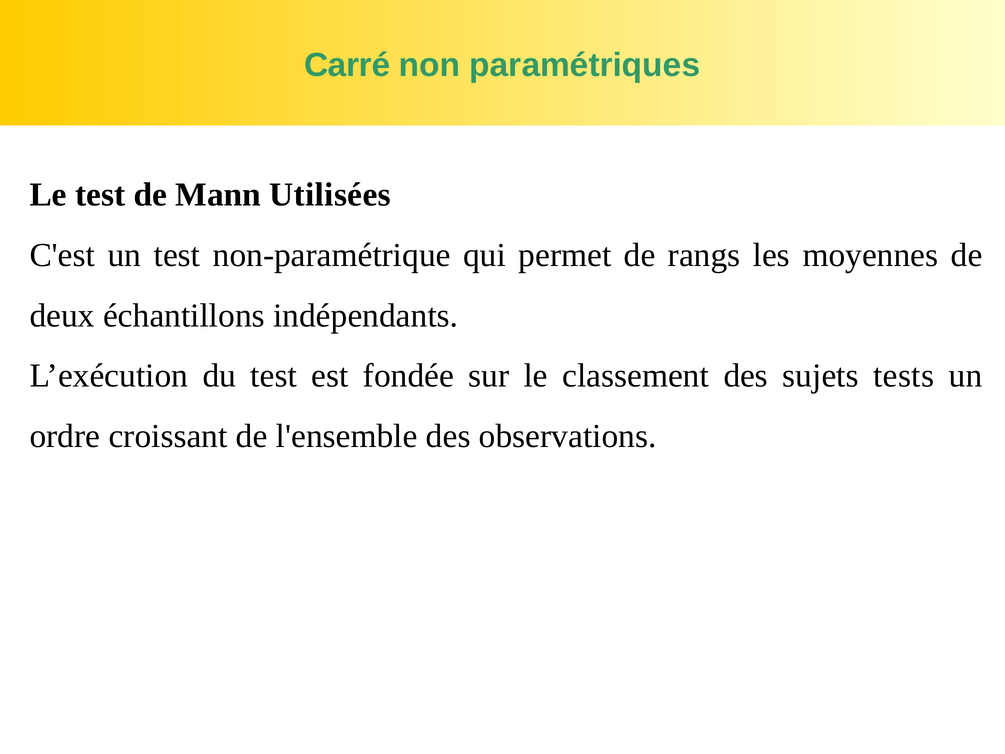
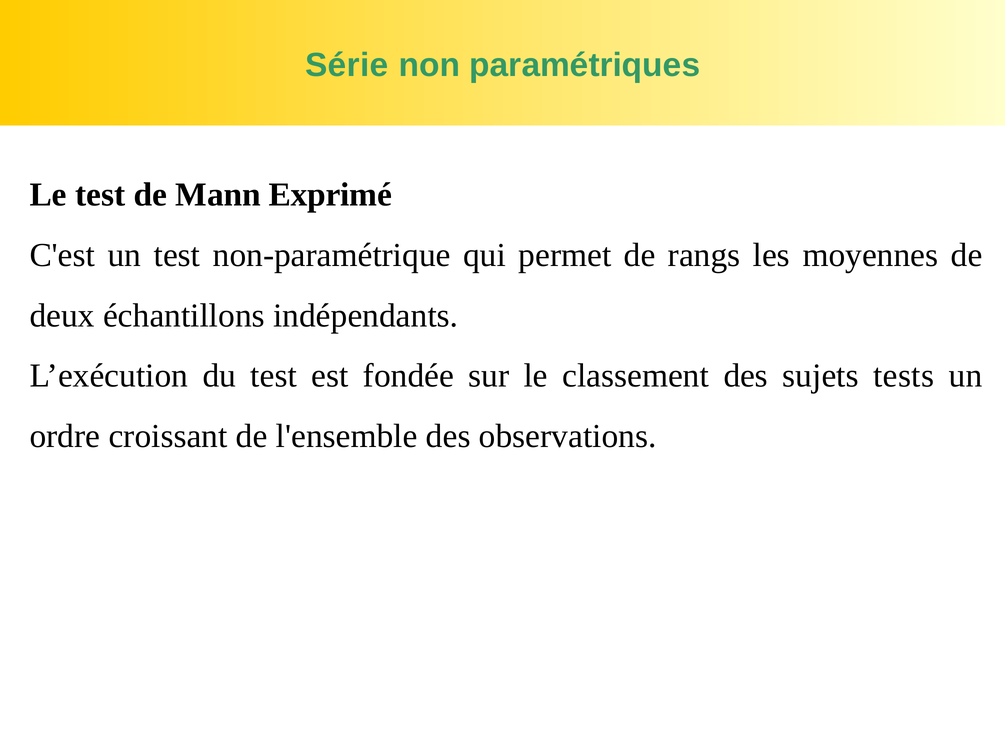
Carré: Carré -> Série
Utilisées: Utilisées -> Exprimé
